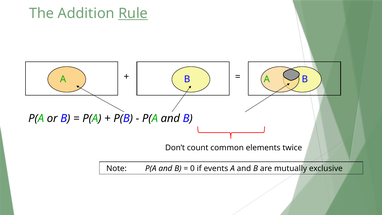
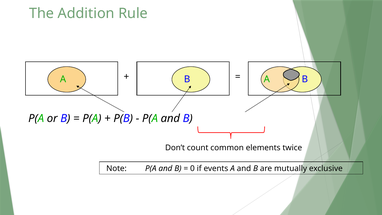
Rule underline: present -> none
